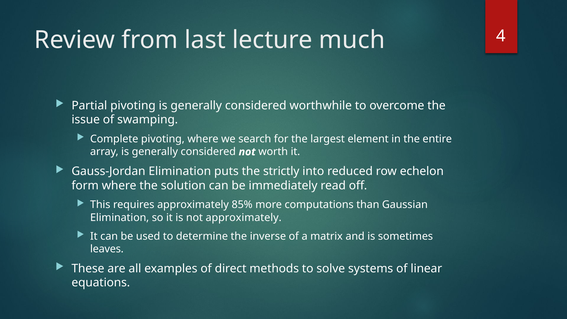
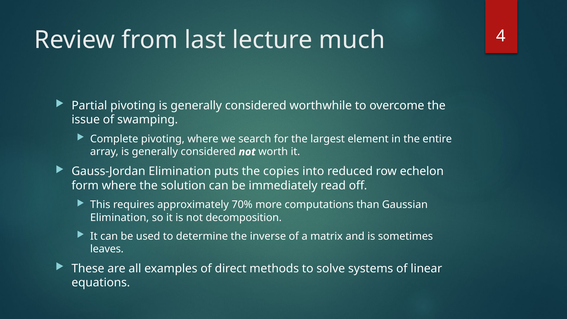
strictly: strictly -> copies
85%: 85% -> 70%
not approximately: approximately -> decomposition
